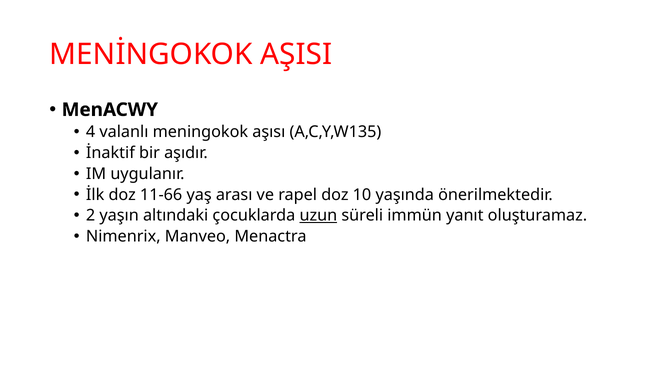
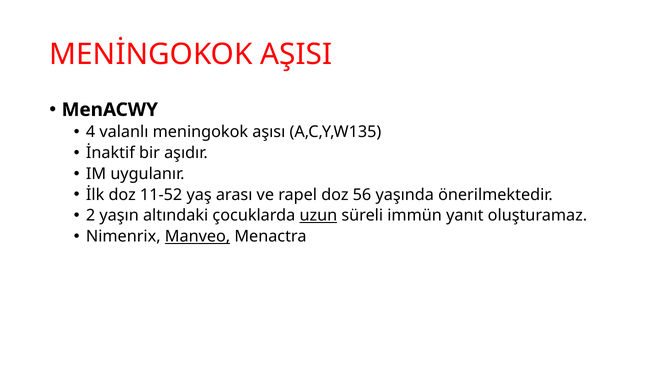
11-66: 11-66 -> 11-52
10: 10 -> 56
Manveo underline: none -> present
